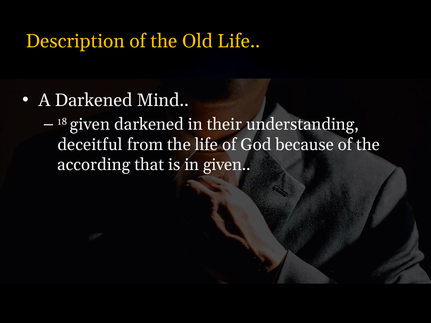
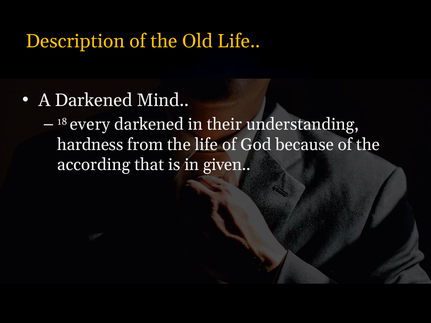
18 given: given -> every
deceitful: deceitful -> hardness
